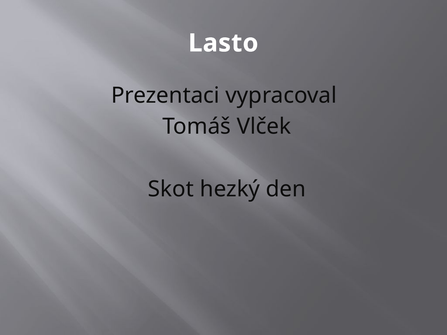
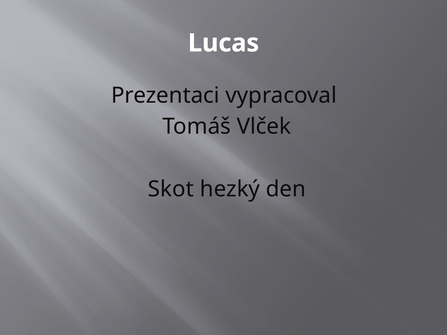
Lasto: Lasto -> Lucas
